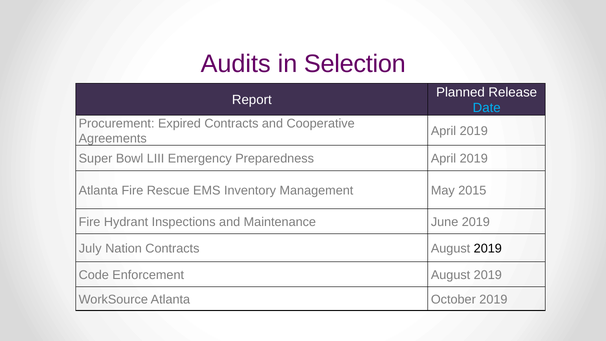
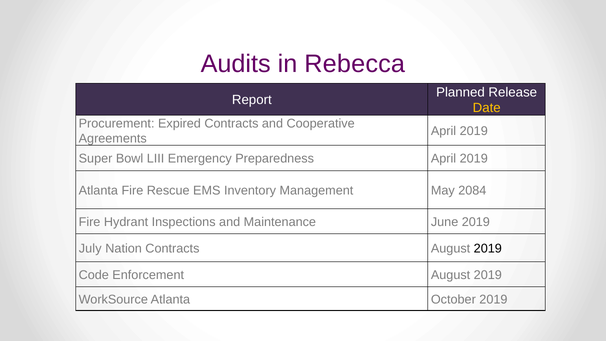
Selection: Selection -> Rebecca
Date colour: light blue -> yellow
2015: 2015 -> 2084
